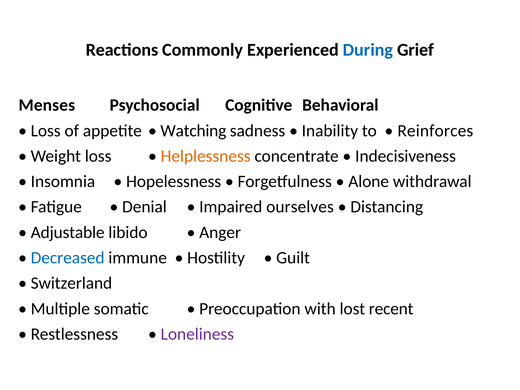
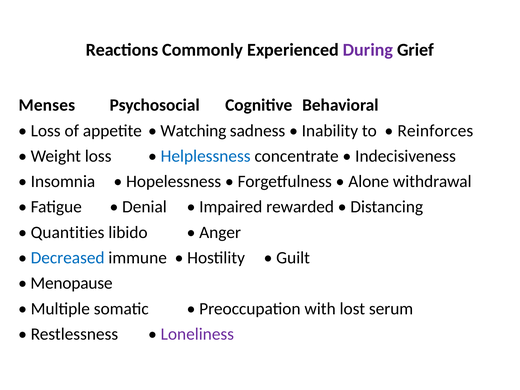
During colour: blue -> purple
Helplessness colour: orange -> blue
ourselves: ourselves -> rewarded
Adjustable: Adjustable -> Quantities
Switzerland: Switzerland -> Menopause
recent: recent -> serum
